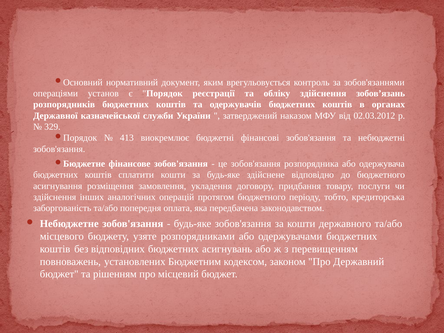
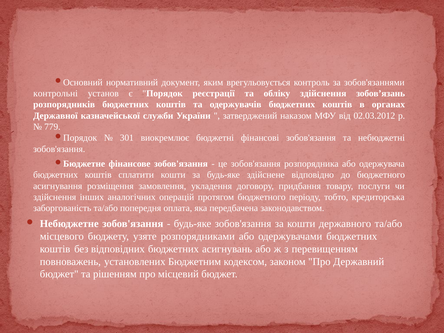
операціями: операціями -> контрольні
329: 329 -> 779
413: 413 -> 301
